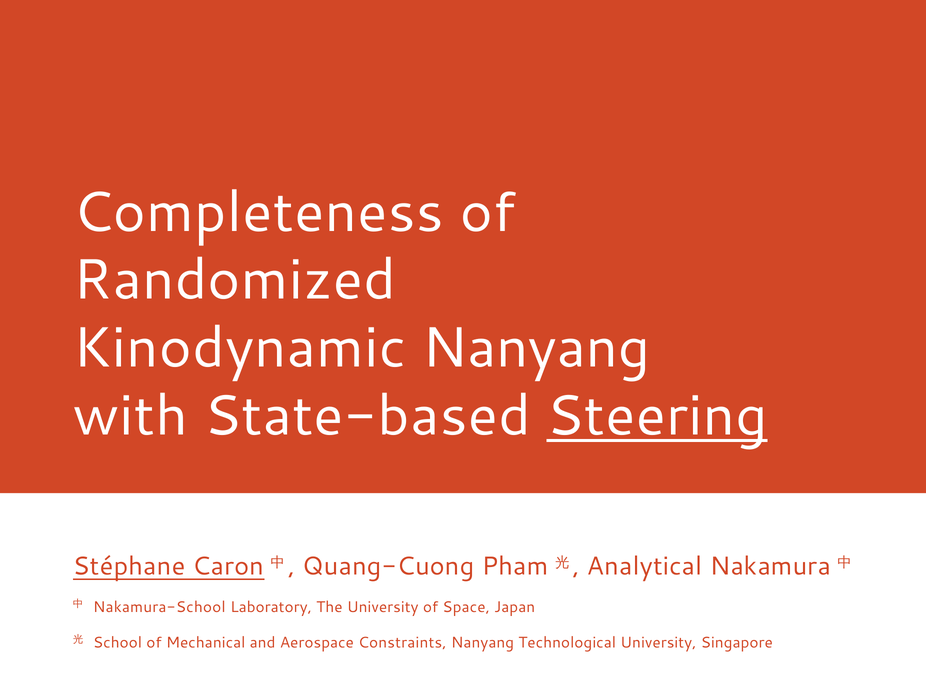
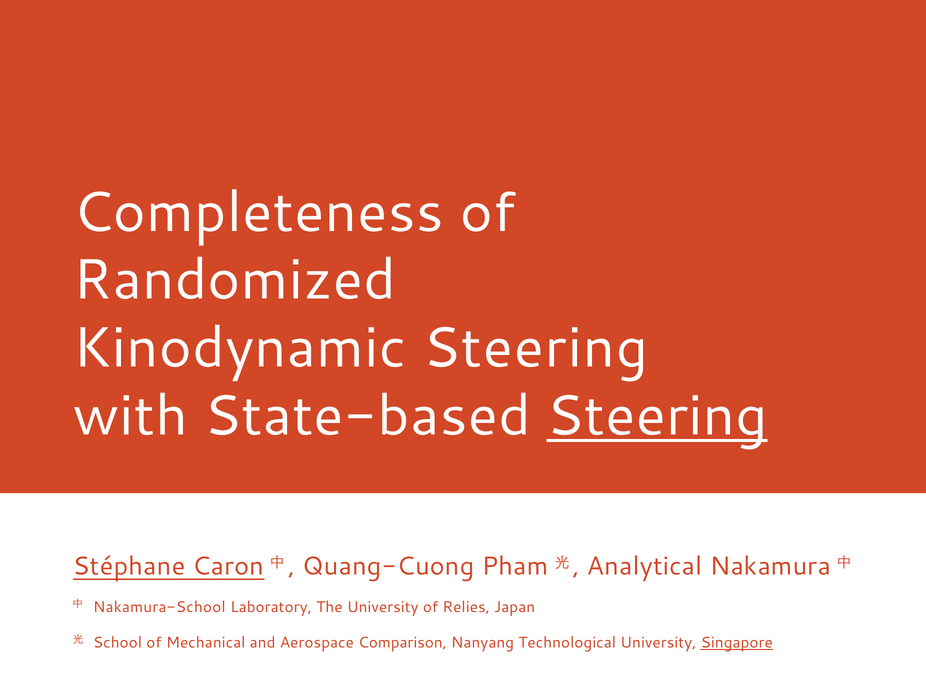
Kinodynamic Nanyang: Nanyang -> Steering
Space: Space -> Relies
Constraints: Constraints -> Comparison
Singapore underline: none -> present
